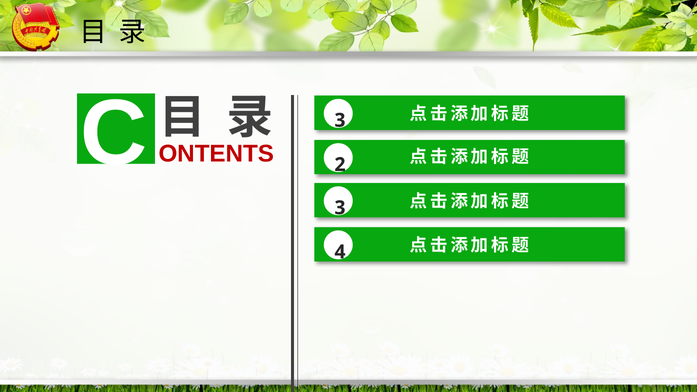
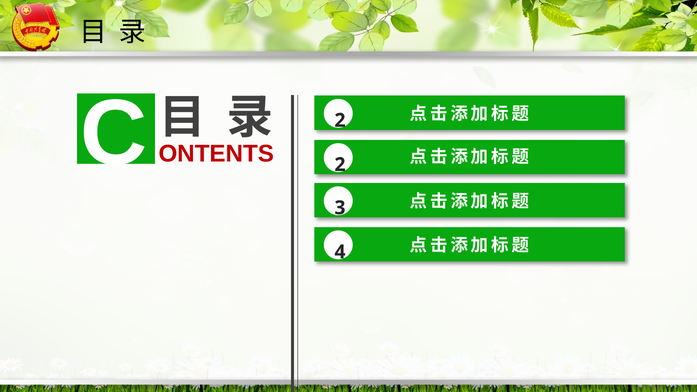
C 3: 3 -> 2
